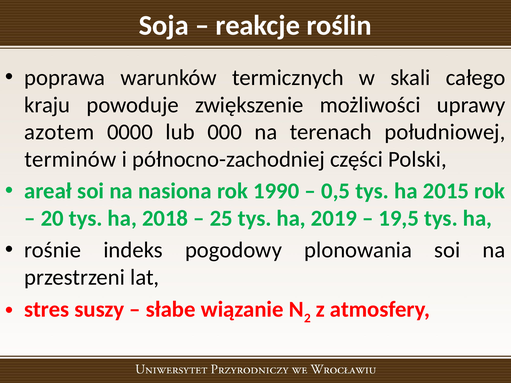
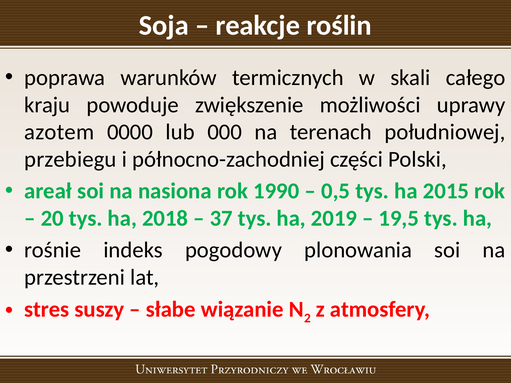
terminów: terminów -> przebiegu
25: 25 -> 37
